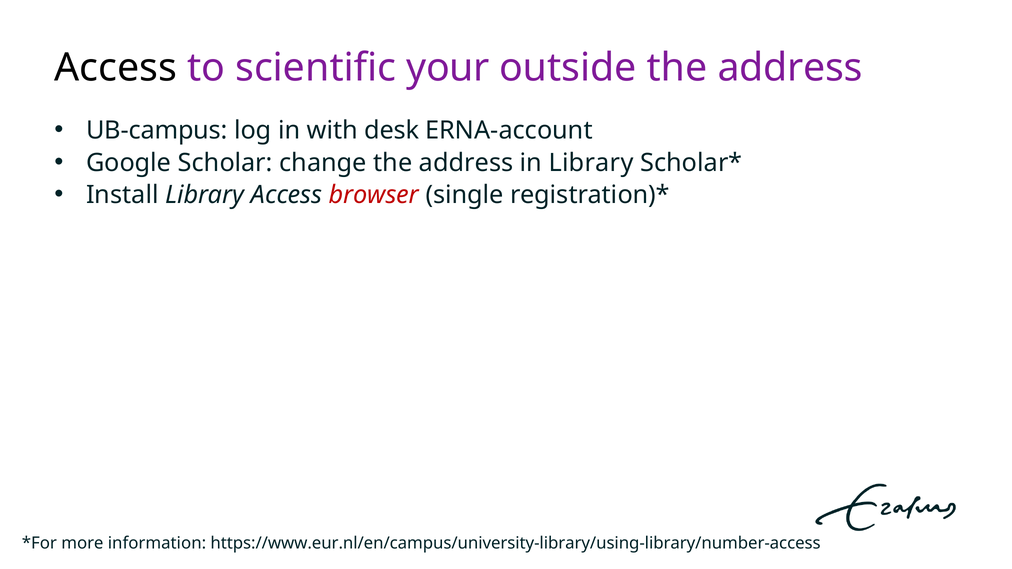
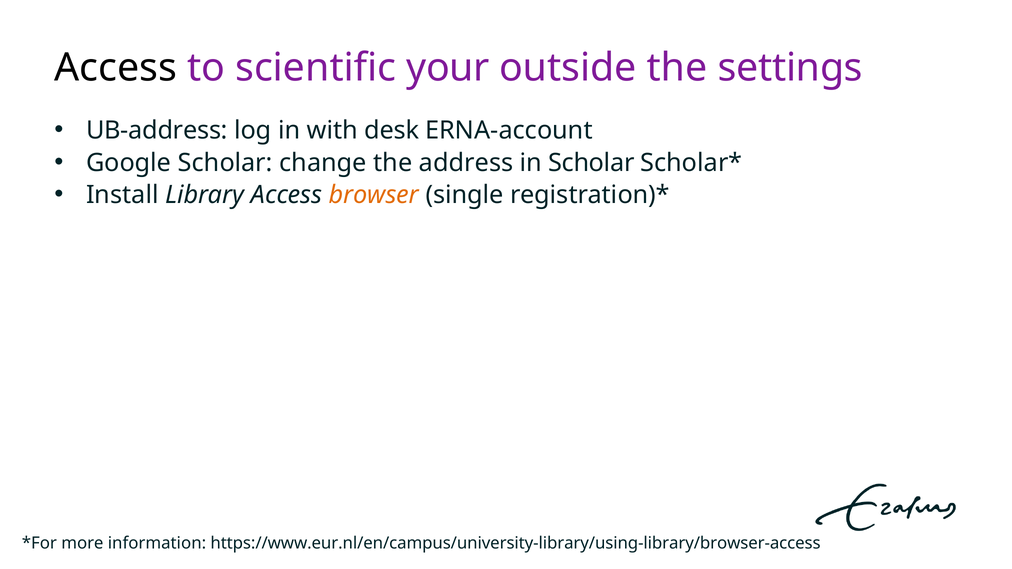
outside the address: address -> settings
UB-campus: UB-campus -> UB-address
in Library: Library -> Scholar
browser colour: red -> orange
https://www.eur.nl/en/campus/university-library/using-library/number-access: https://www.eur.nl/en/campus/university-library/using-library/number-access -> https://www.eur.nl/en/campus/university-library/using-library/browser-access
